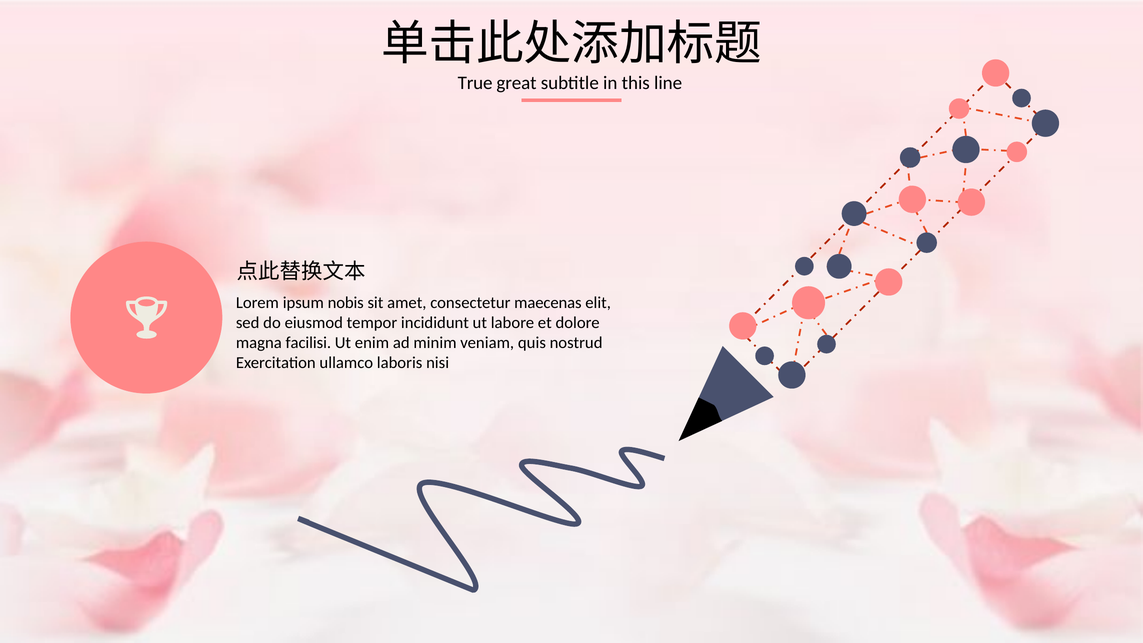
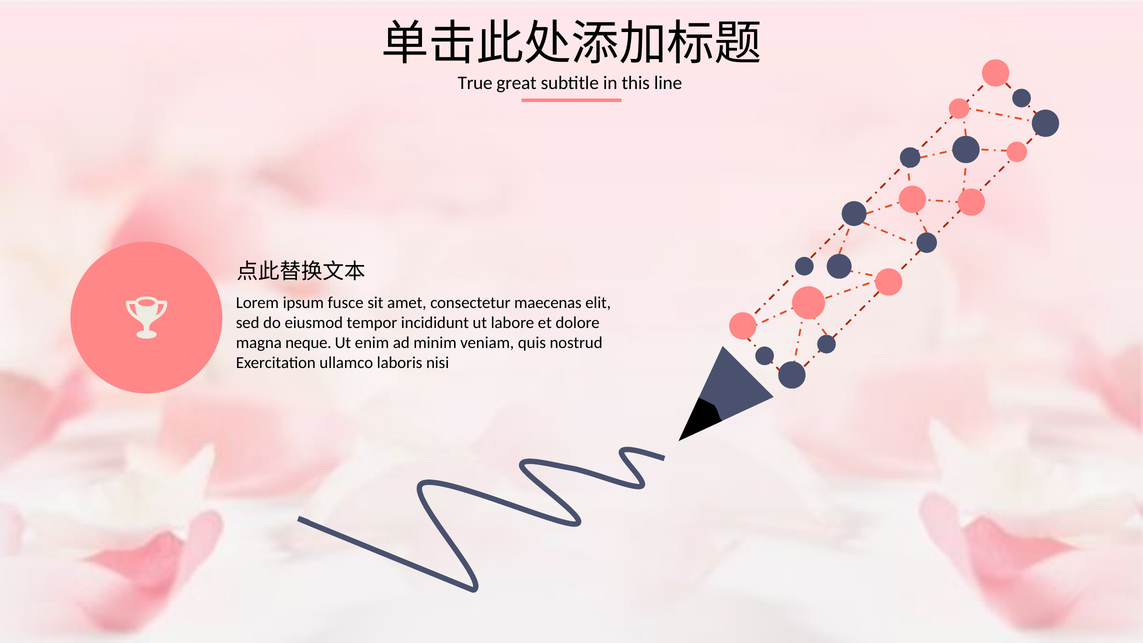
nobis: nobis -> fusce
facilisi: facilisi -> neque
